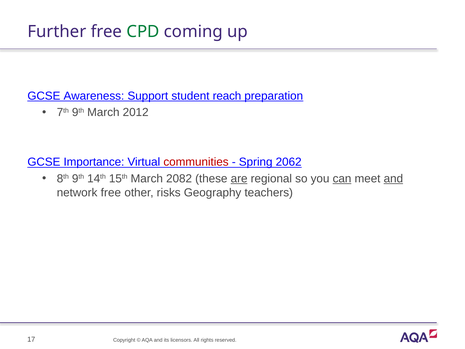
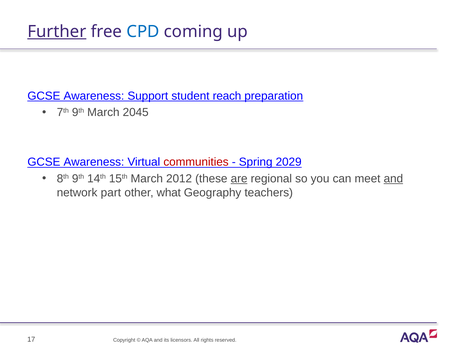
Further underline: none -> present
CPD colour: green -> blue
2012: 2012 -> 2045
Importance at (94, 162): Importance -> Awareness
2062: 2062 -> 2029
2082: 2082 -> 2012
can underline: present -> none
network free: free -> part
risks: risks -> what
